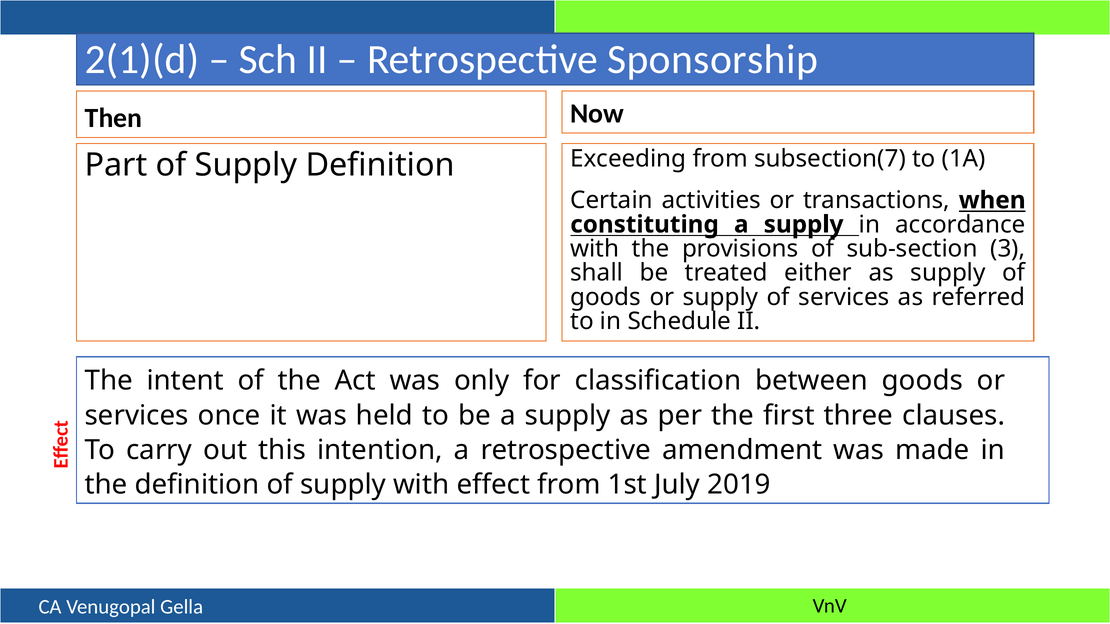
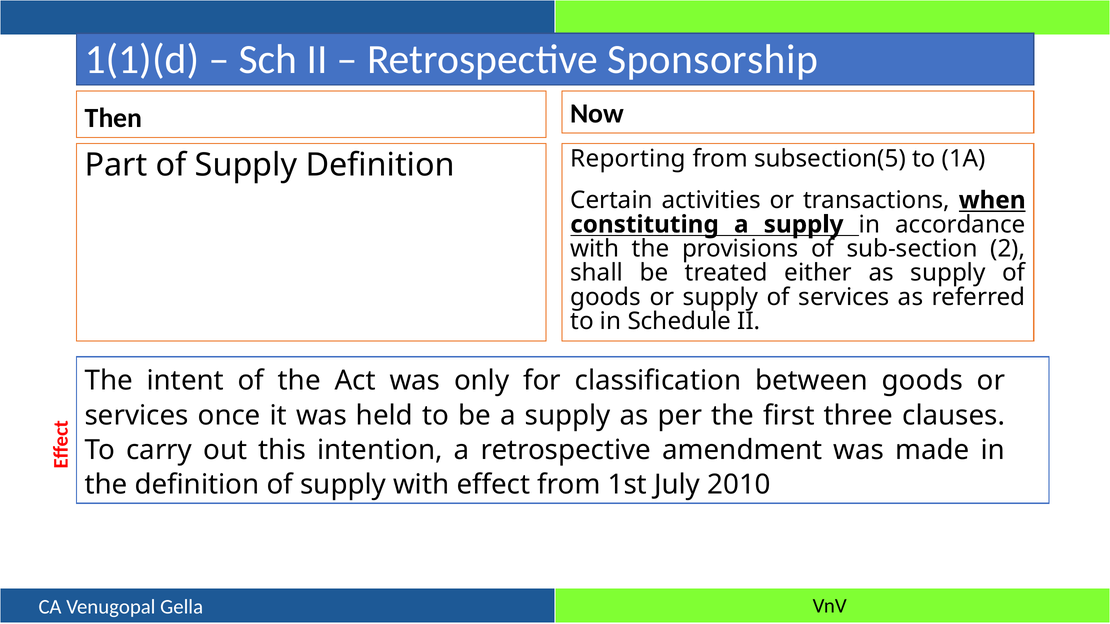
2(1)(d: 2(1)(d -> 1(1)(d
Exceeding: Exceeding -> Reporting
subsection(7: subsection(7 -> subsection(5
3: 3 -> 2
2019: 2019 -> 2010
